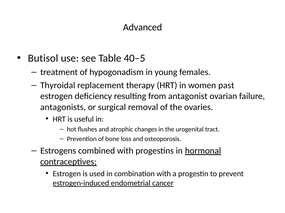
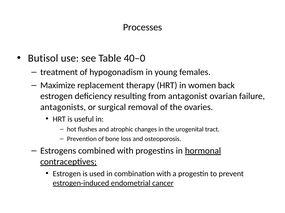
Advanced: Advanced -> Processes
40–5: 40–5 -> 40–0
Thyroidal: Thyroidal -> Maximize
past: past -> back
